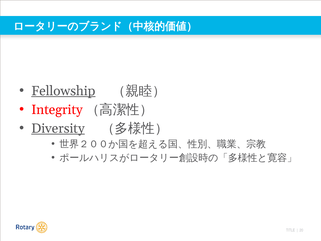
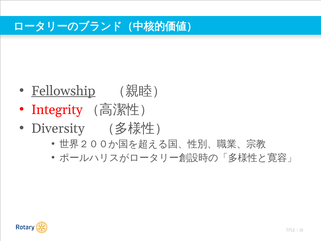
Diversity underline: present -> none
